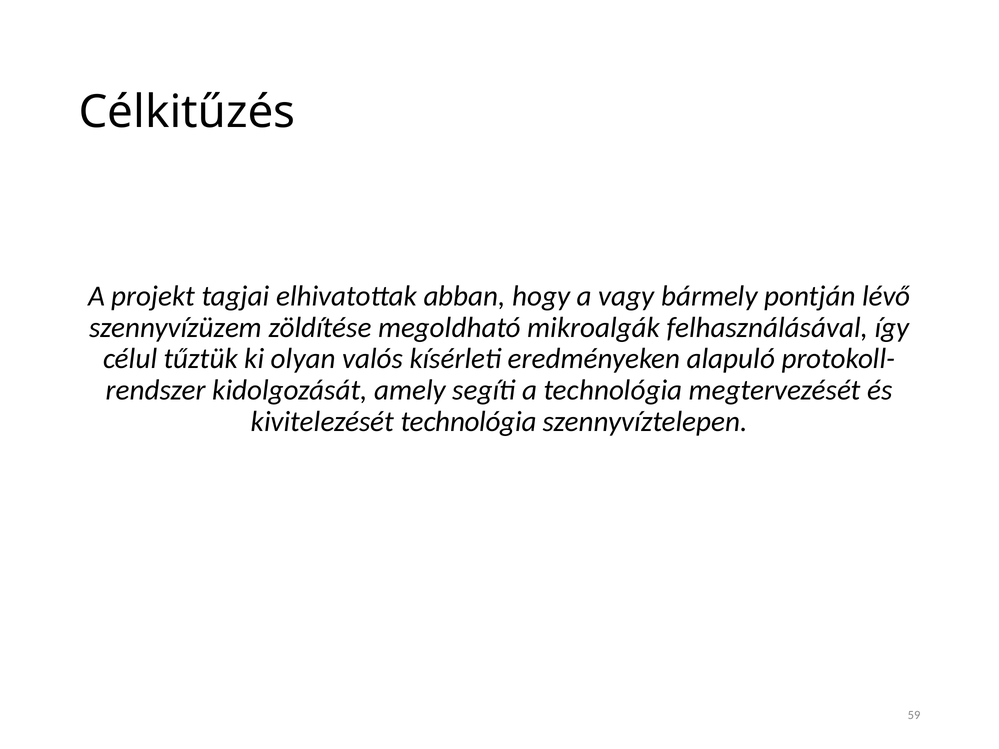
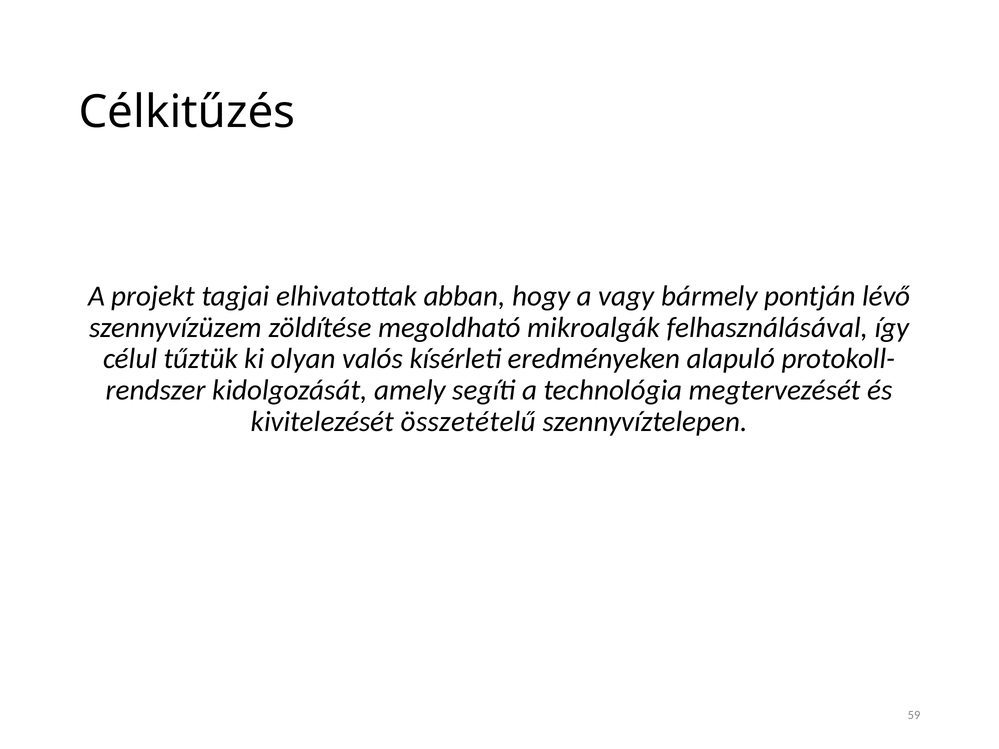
kivitelezését technológia: technológia -> összetételű
